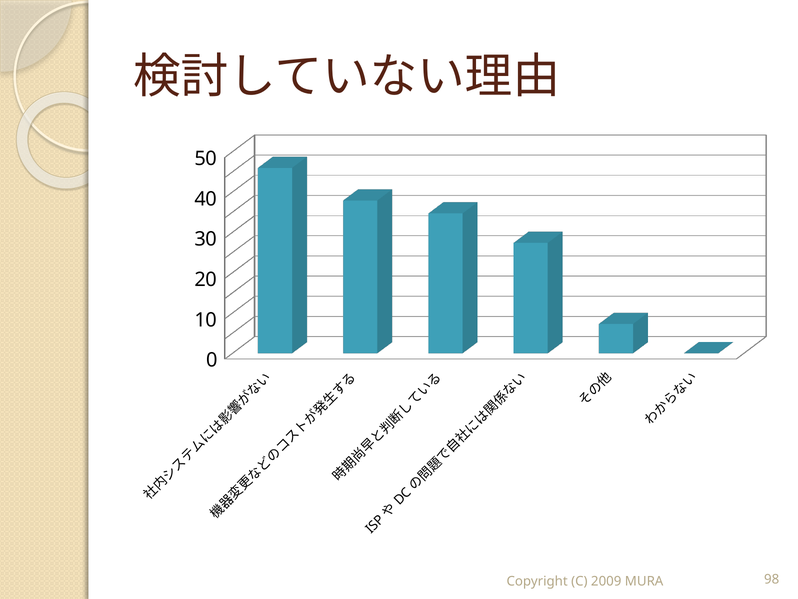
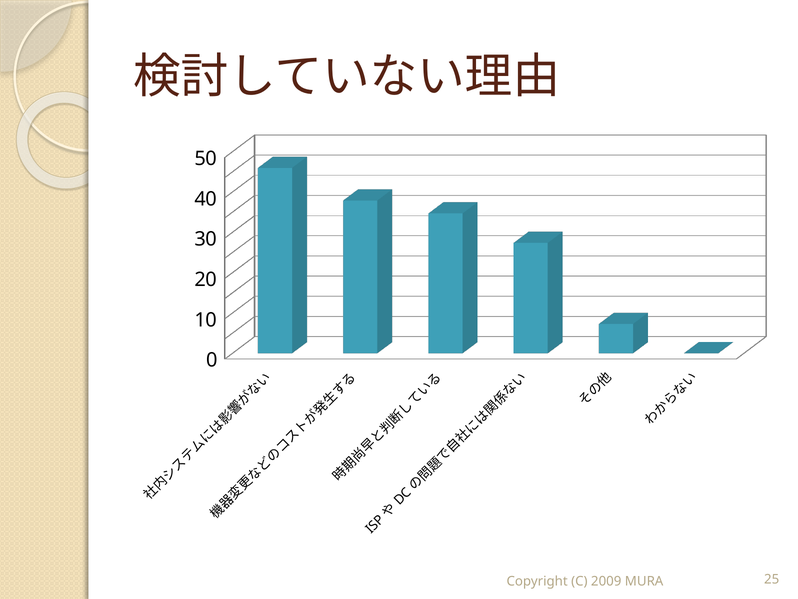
98: 98 -> 25
